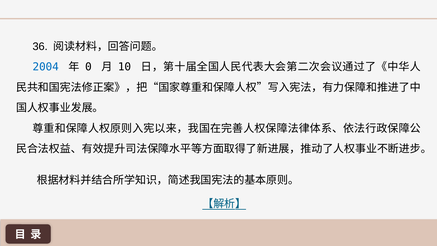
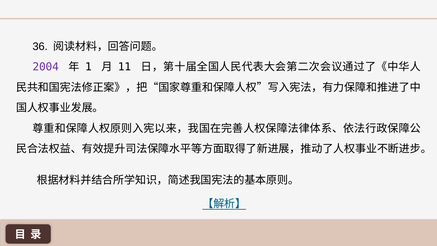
2004 colour: blue -> purple
0: 0 -> 1
10: 10 -> 11
